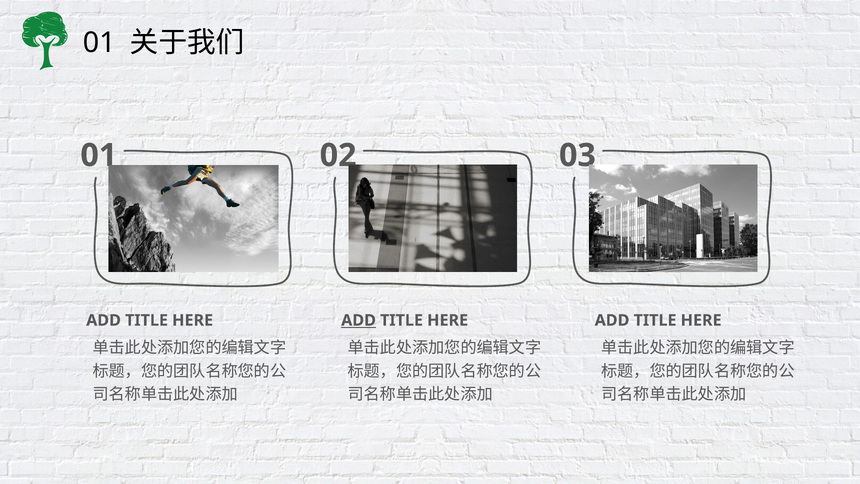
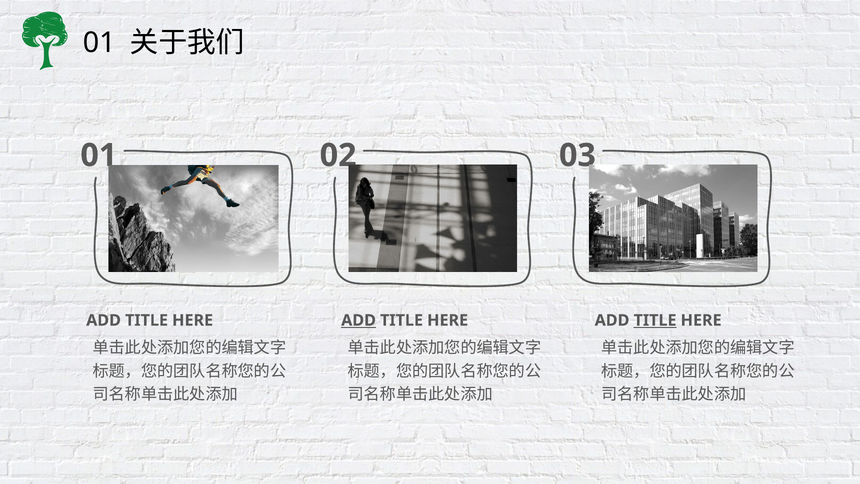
TITLE at (655, 320) underline: none -> present
